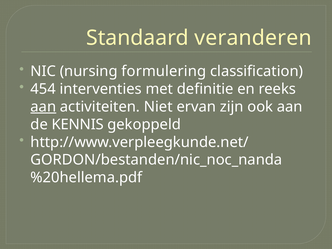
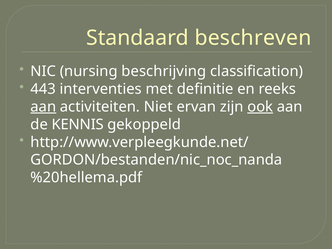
veranderen: veranderen -> beschreven
formulering: formulering -> beschrijving
454: 454 -> 443
ook underline: none -> present
